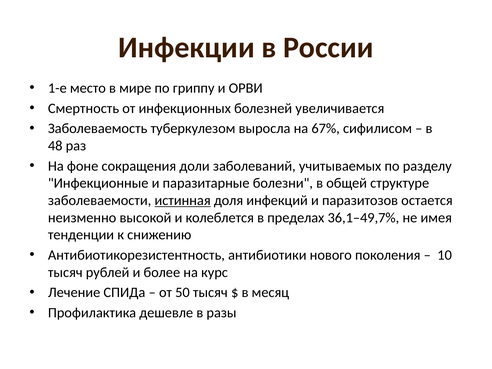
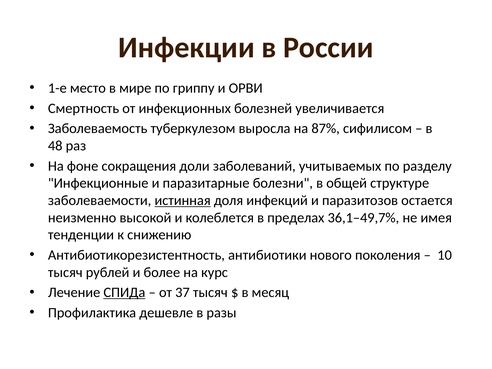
67%: 67% -> 87%
СПИДа underline: none -> present
50: 50 -> 37
